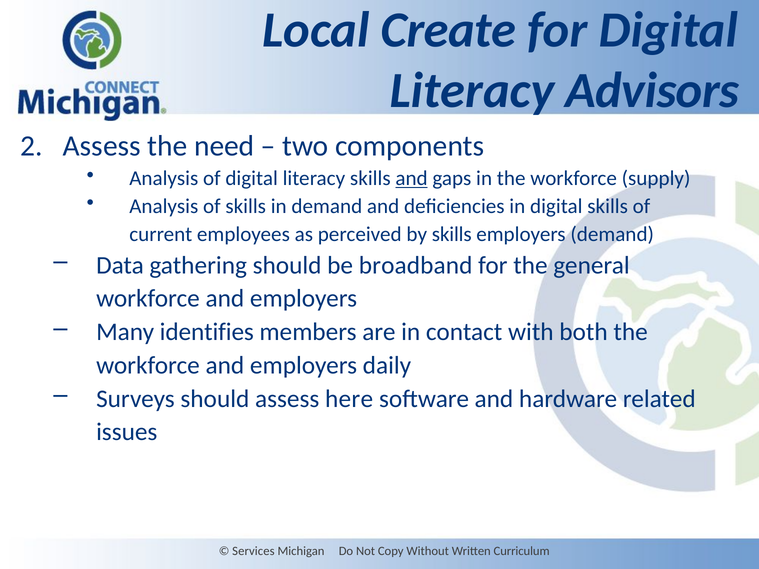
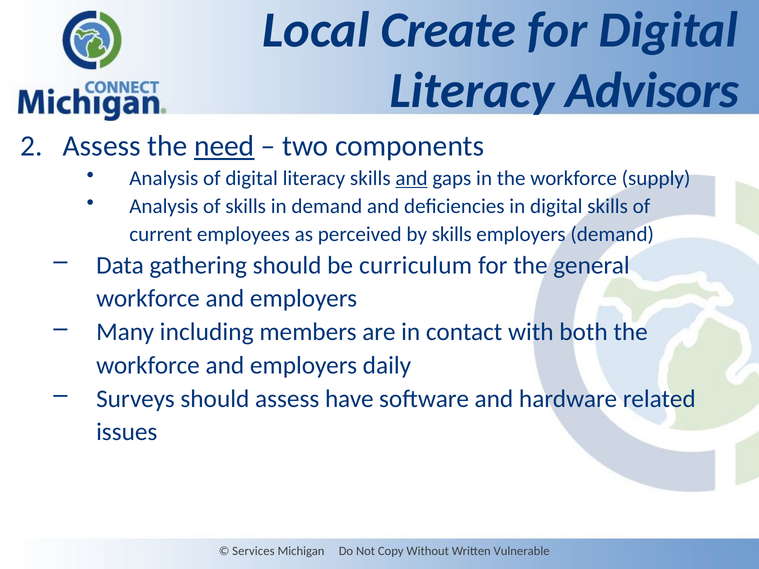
need underline: none -> present
broadband: broadband -> curriculum
identifies: identifies -> including
here: here -> have
Curriculum: Curriculum -> Vulnerable
